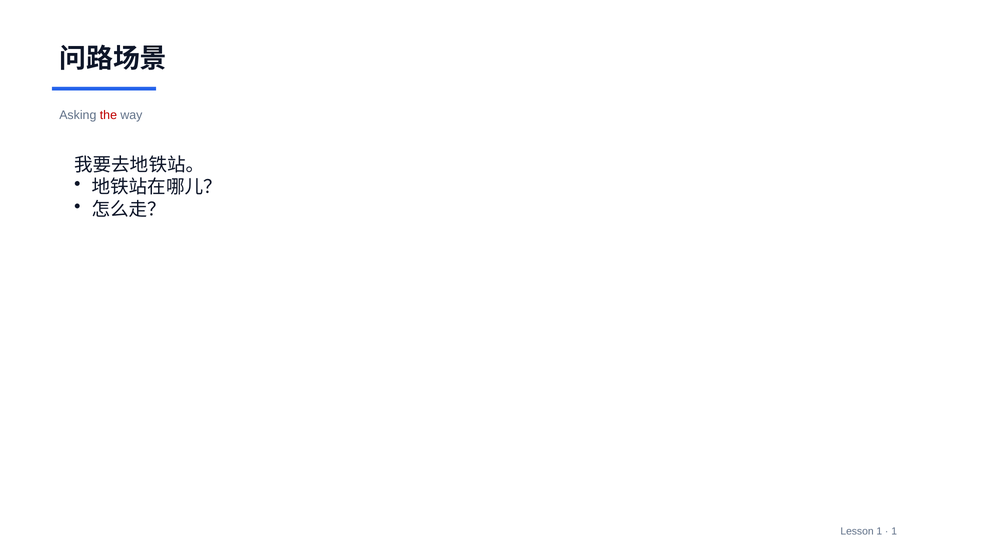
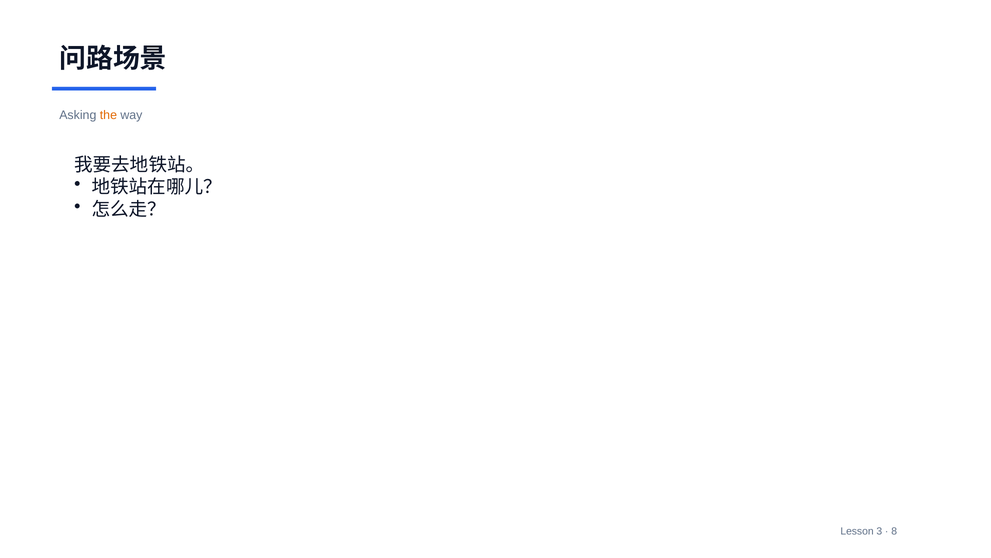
the colour: red -> orange
Lesson 1: 1 -> 3
1 at (894, 531): 1 -> 8
